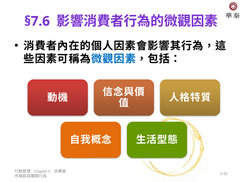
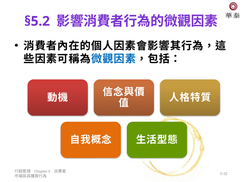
§7.6: §7.6 -> §5.2
